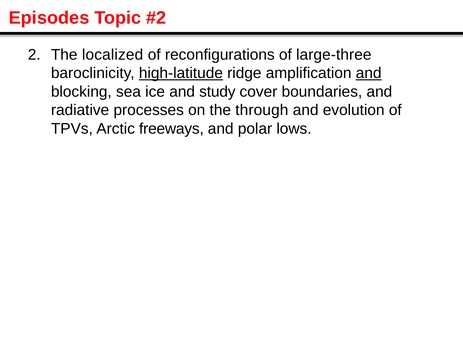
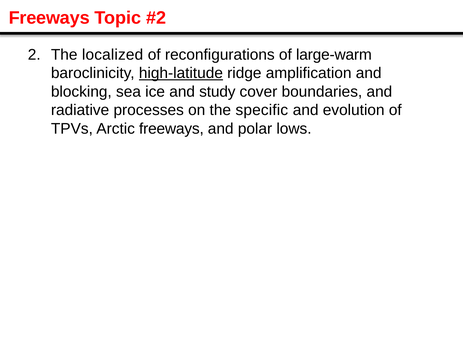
Episodes at (49, 18): Episodes -> Freeways
large-three: large-three -> large-warm
and at (369, 73) underline: present -> none
through: through -> specific
